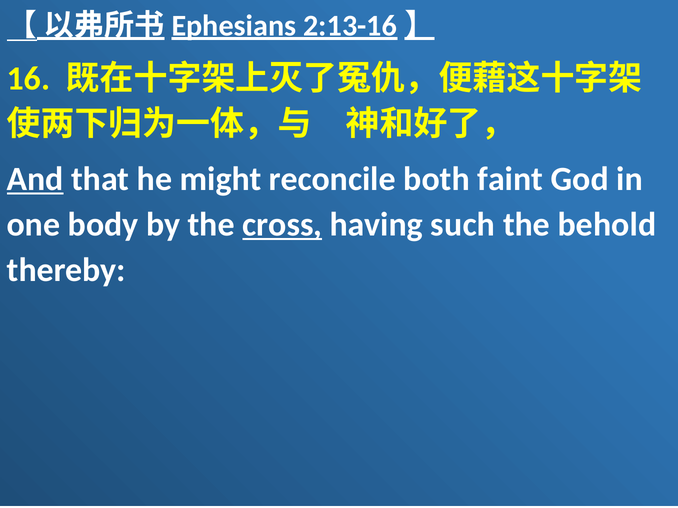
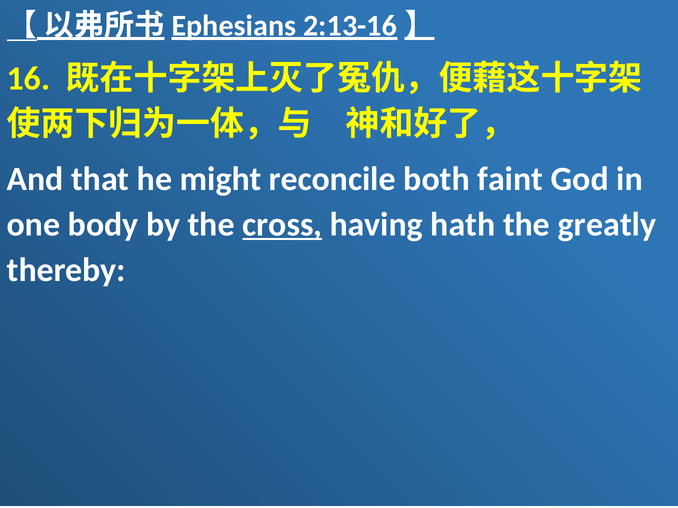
And underline: present -> none
such: such -> hath
behold: behold -> greatly
